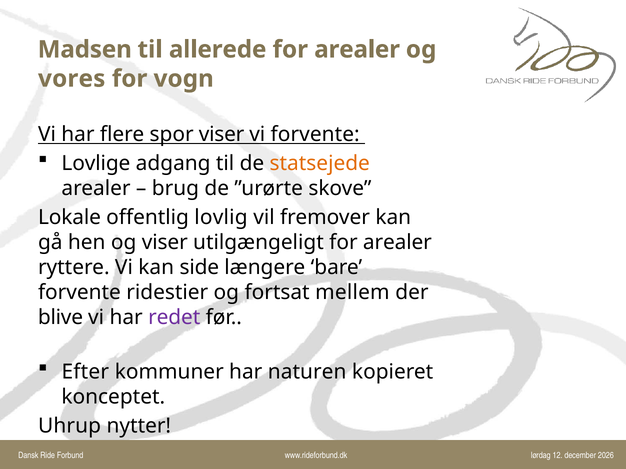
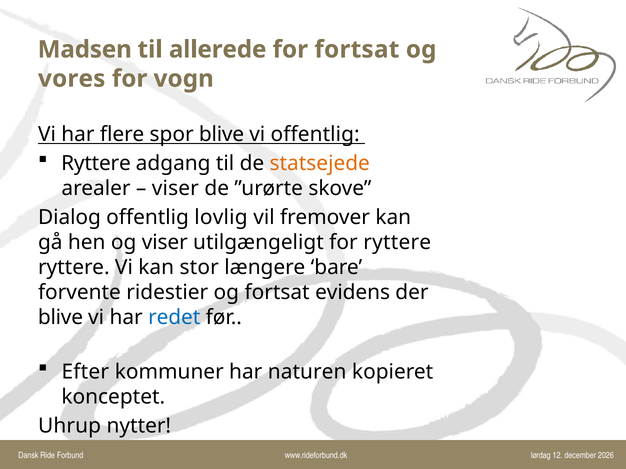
arealer at (357, 50): arealer -> fortsat
spor viser: viser -> blive
vi forvente: forvente -> offentlig
Lovlige at (96, 164): Lovlige -> Ryttere
brug at (175, 189): brug -> viser
Lokale: Lokale -> Dialog
utilgængeligt for arealer: arealer -> ryttere
side: side -> stor
mellem: mellem -> evidens
redet colour: purple -> blue
